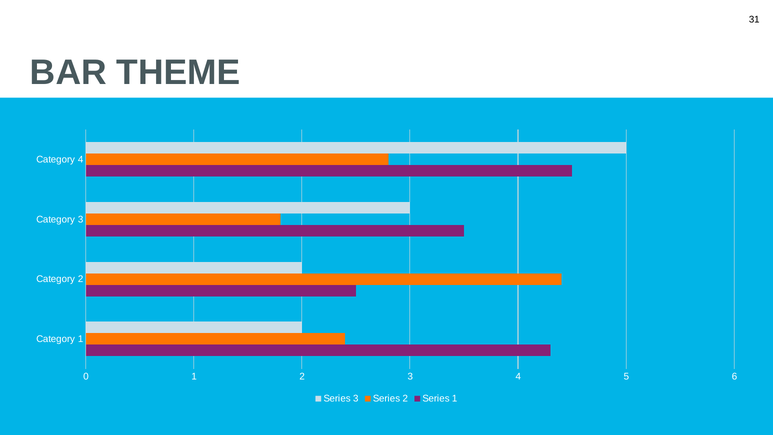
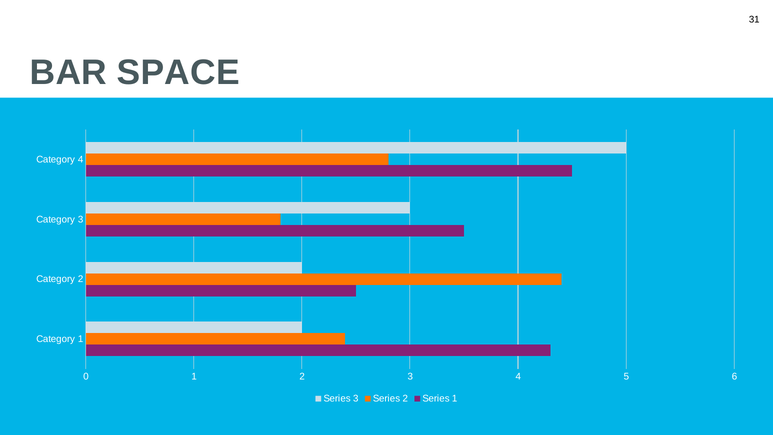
THEME: THEME -> SPACE
